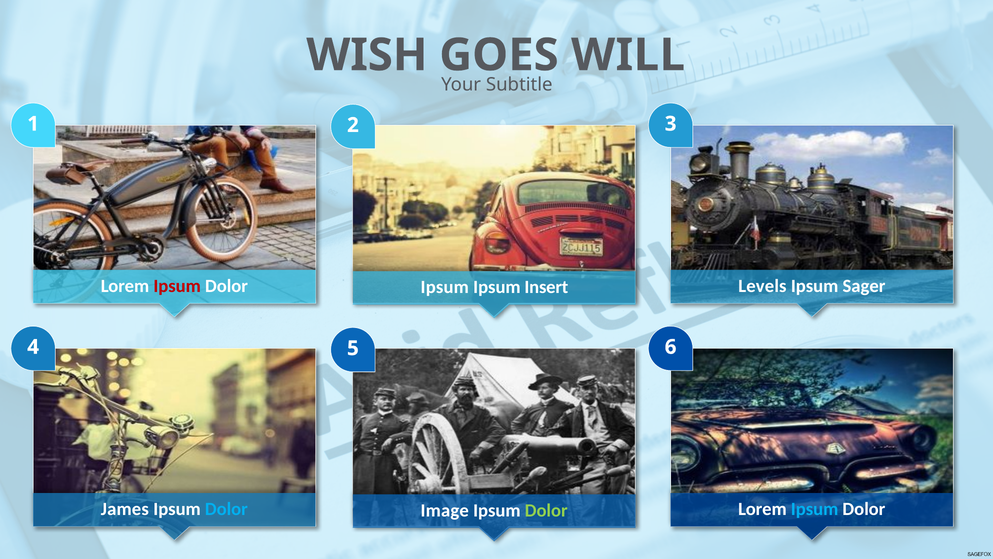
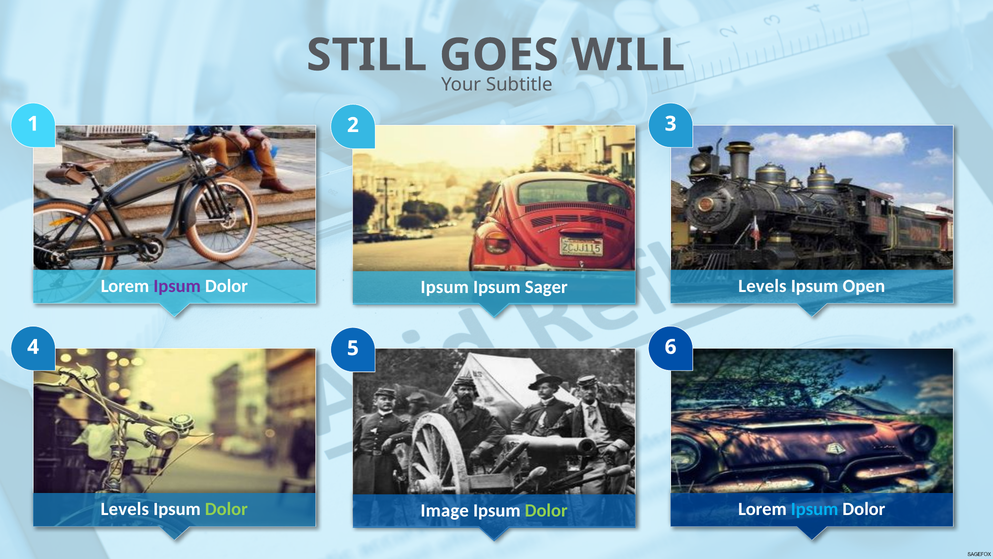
WISH: WISH -> STILL
Ipsum at (177, 286) colour: red -> purple
Sager: Sager -> Open
Insert: Insert -> Sager
James at (125, 509): James -> Levels
Dolor at (226, 509) colour: light blue -> light green
